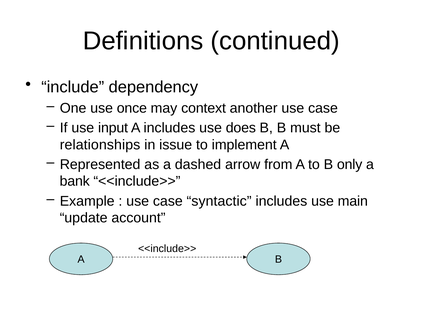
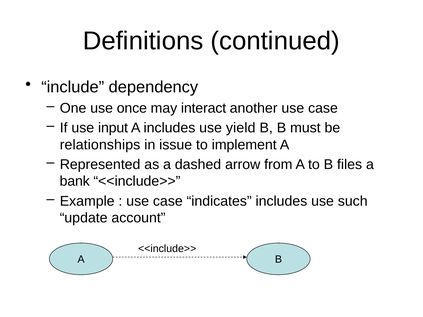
context: context -> interact
does: does -> yield
only: only -> files
syntactic: syntactic -> indicates
main: main -> such
